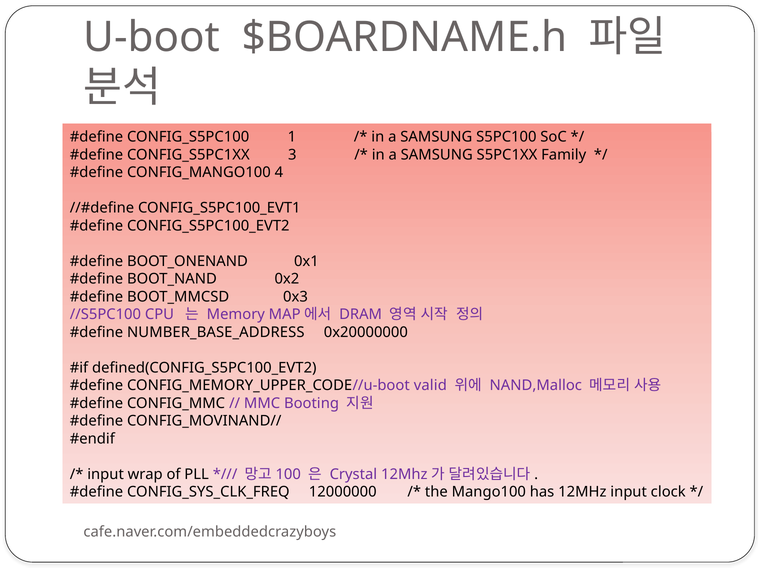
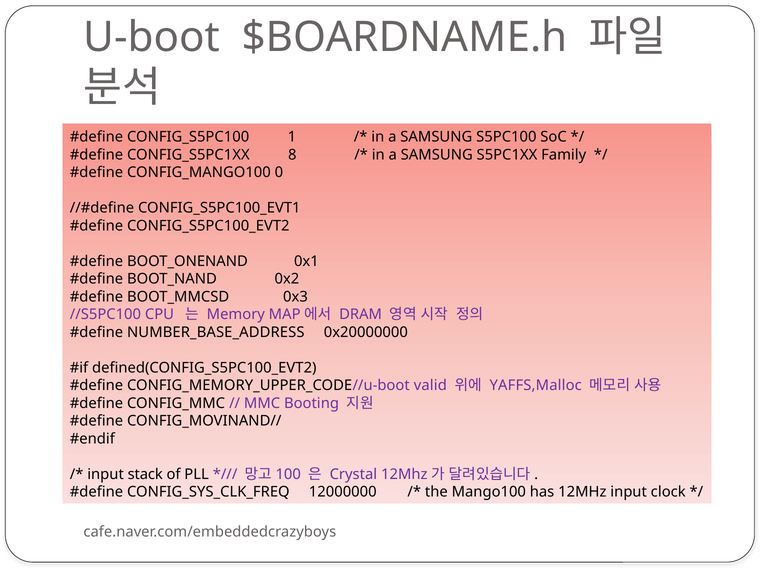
3: 3 -> 8
4: 4 -> 0
NAND,Malloc: NAND,Malloc -> YAFFS,Malloc
wrap: wrap -> stack
